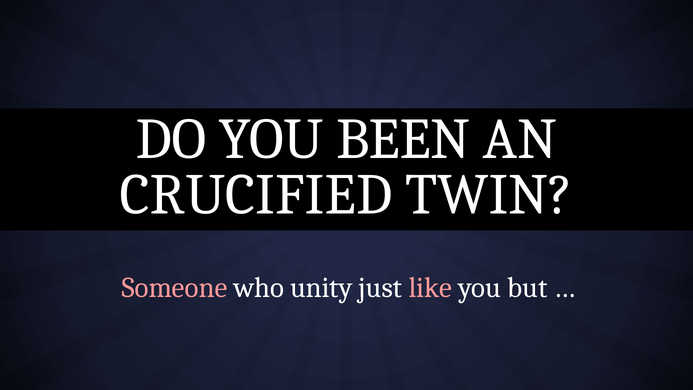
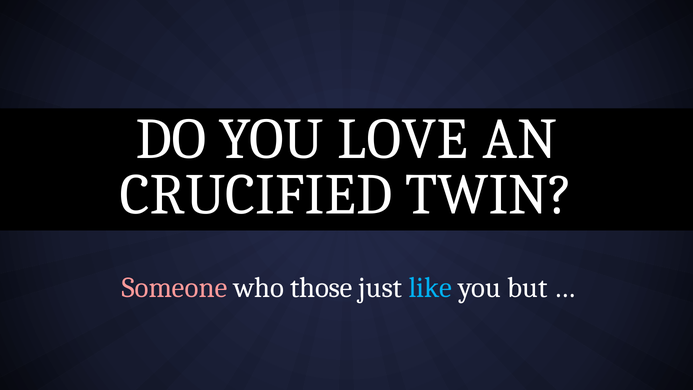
BEEN: BEEN -> LOVE
unity: unity -> those
like colour: pink -> light blue
